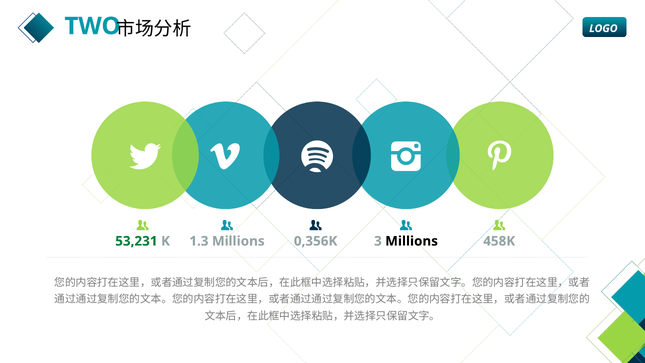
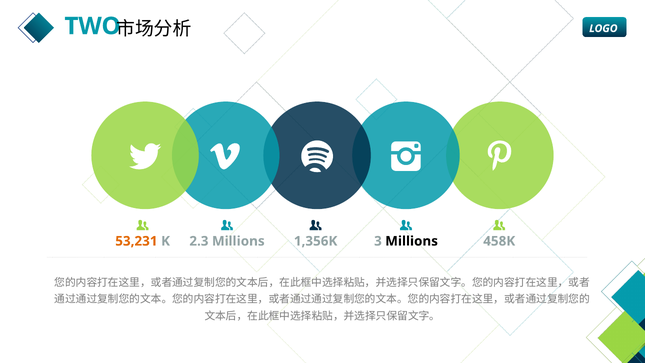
53,231 colour: green -> orange
1.3: 1.3 -> 2.3
0,356K: 0,356K -> 1,356K
